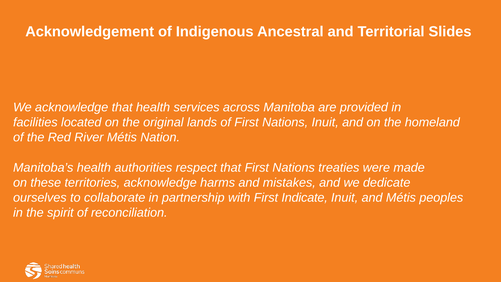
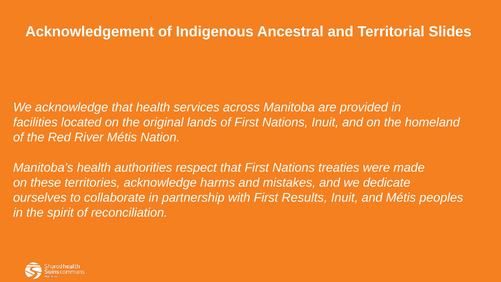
Indicate: Indicate -> Results
